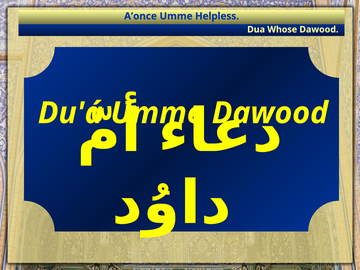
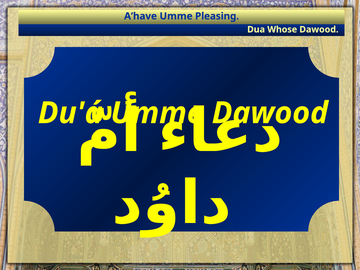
A’once: A’once -> A’have
Helpless: Helpless -> Pleasing
